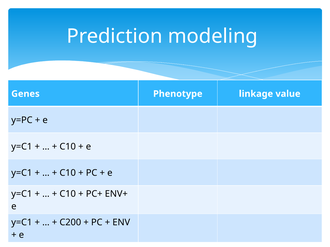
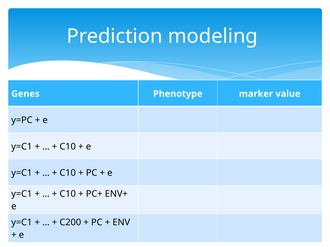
linkage: linkage -> marker
